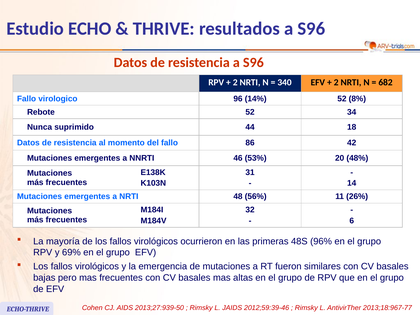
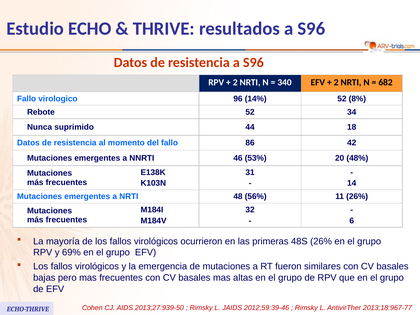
48S 96%: 96% -> 26%
